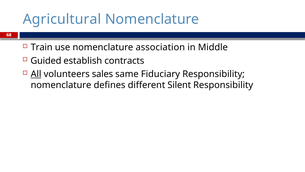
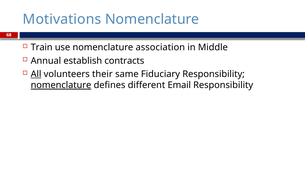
Agricultural: Agricultural -> Motivations
Guided: Guided -> Annual
sales: sales -> their
nomenclature at (61, 85) underline: none -> present
Silent: Silent -> Email
